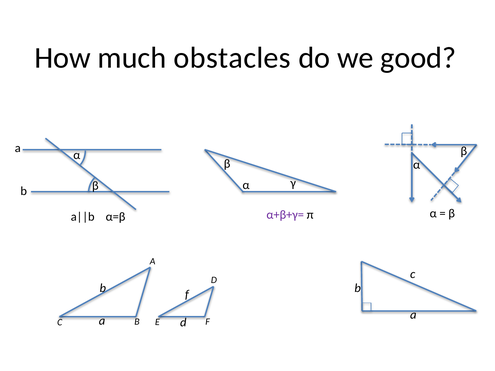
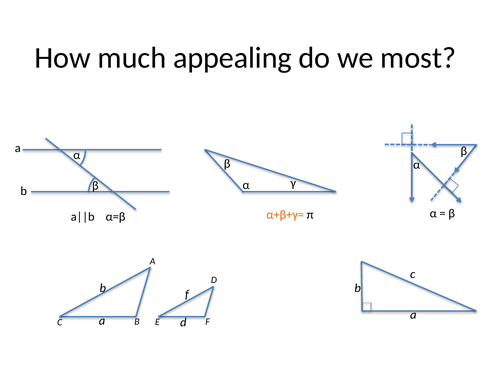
obstacles: obstacles -> appealing
good: good -> most
α+β+γ= colour: purple -> orange
